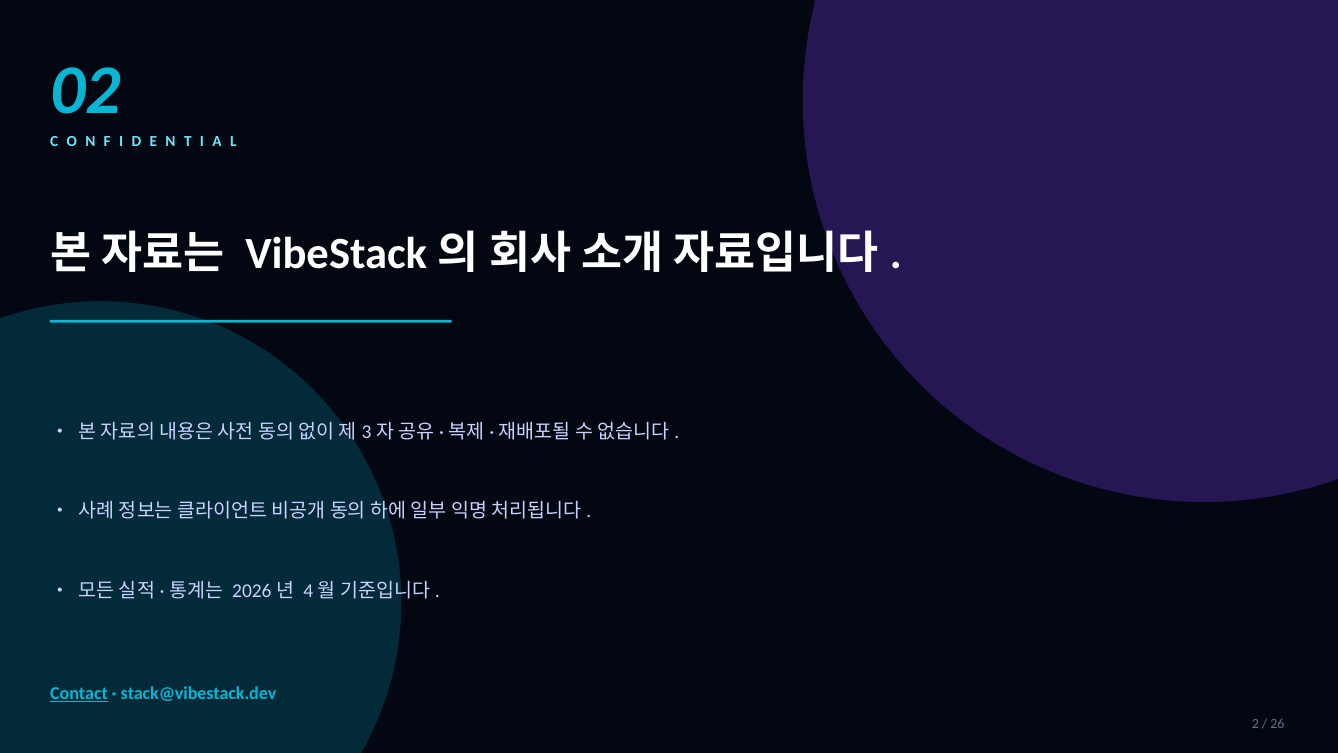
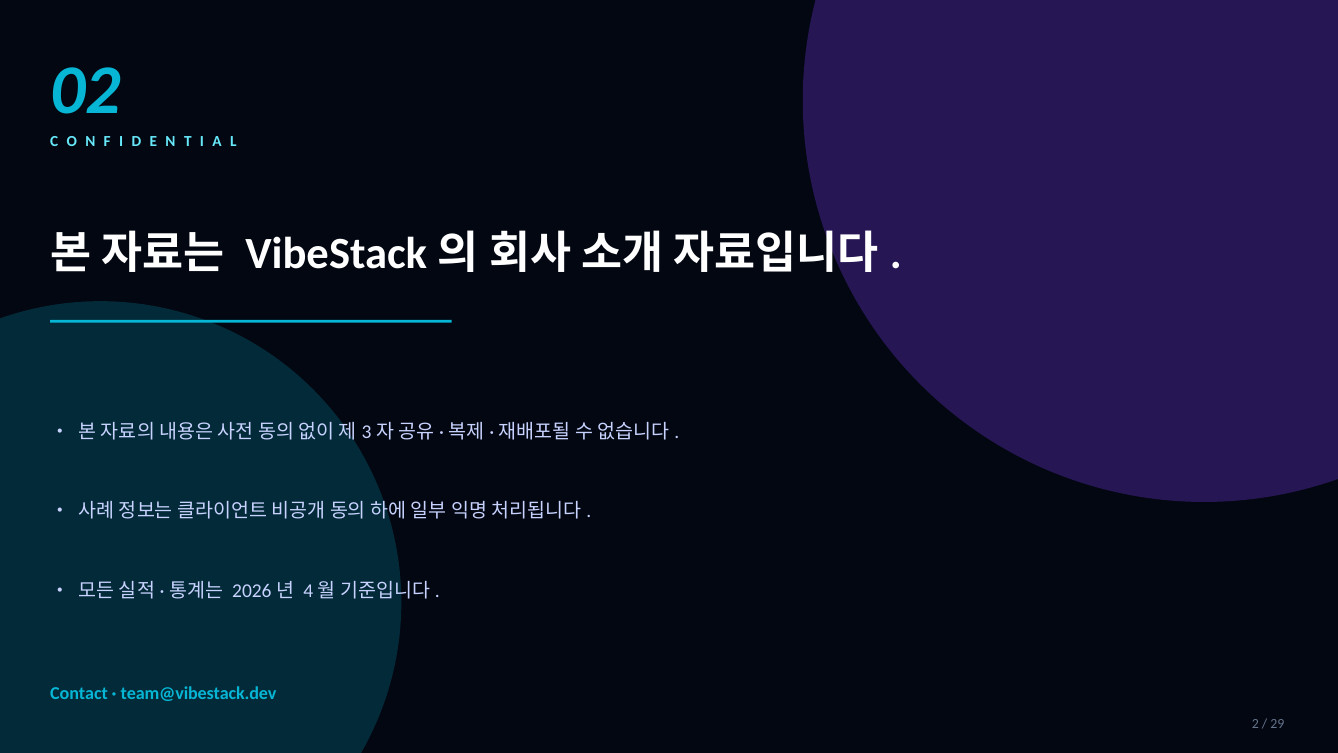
Contact underline: present -> none
stack@vibestack.dev: stack@vibestack.dev -> team@vibestack.dev
26: 26 -> 29
